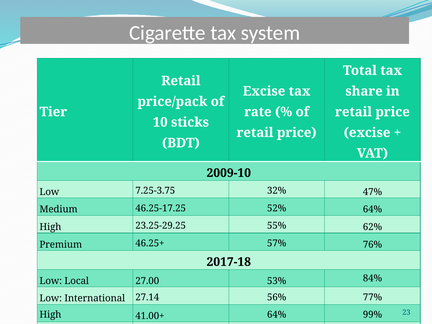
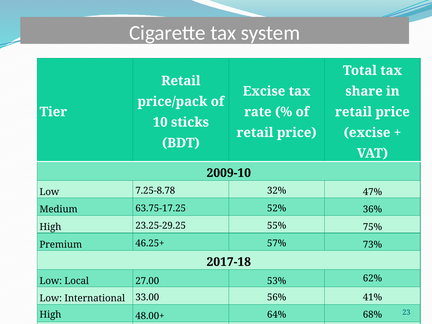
7.25-3.75: 7.25-3.75 -> 7.25-8.78
46.25-17.25: 46.25-17.25 -> 63.75-17.25
52% 64%: 64% -> 36%
62%: 62% -> 75%
76%: 76% -> 73%
84%: 84% -> 62%
27.14: 27.14 -> 33.00
77%: 77% -> 41%
41.00+: 41.00+ -> 48.00+
99%: 99% -> 68%
